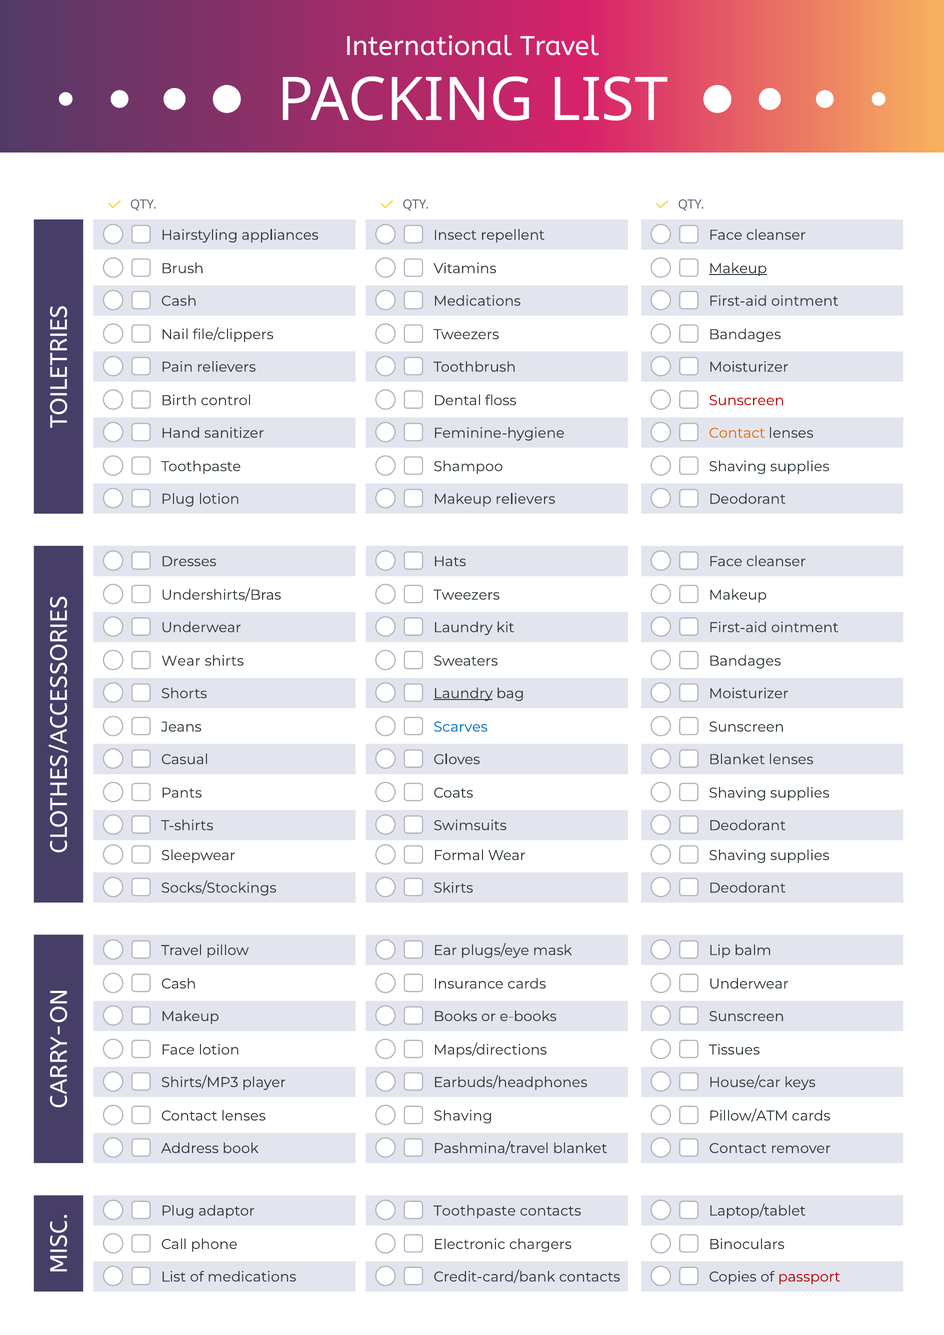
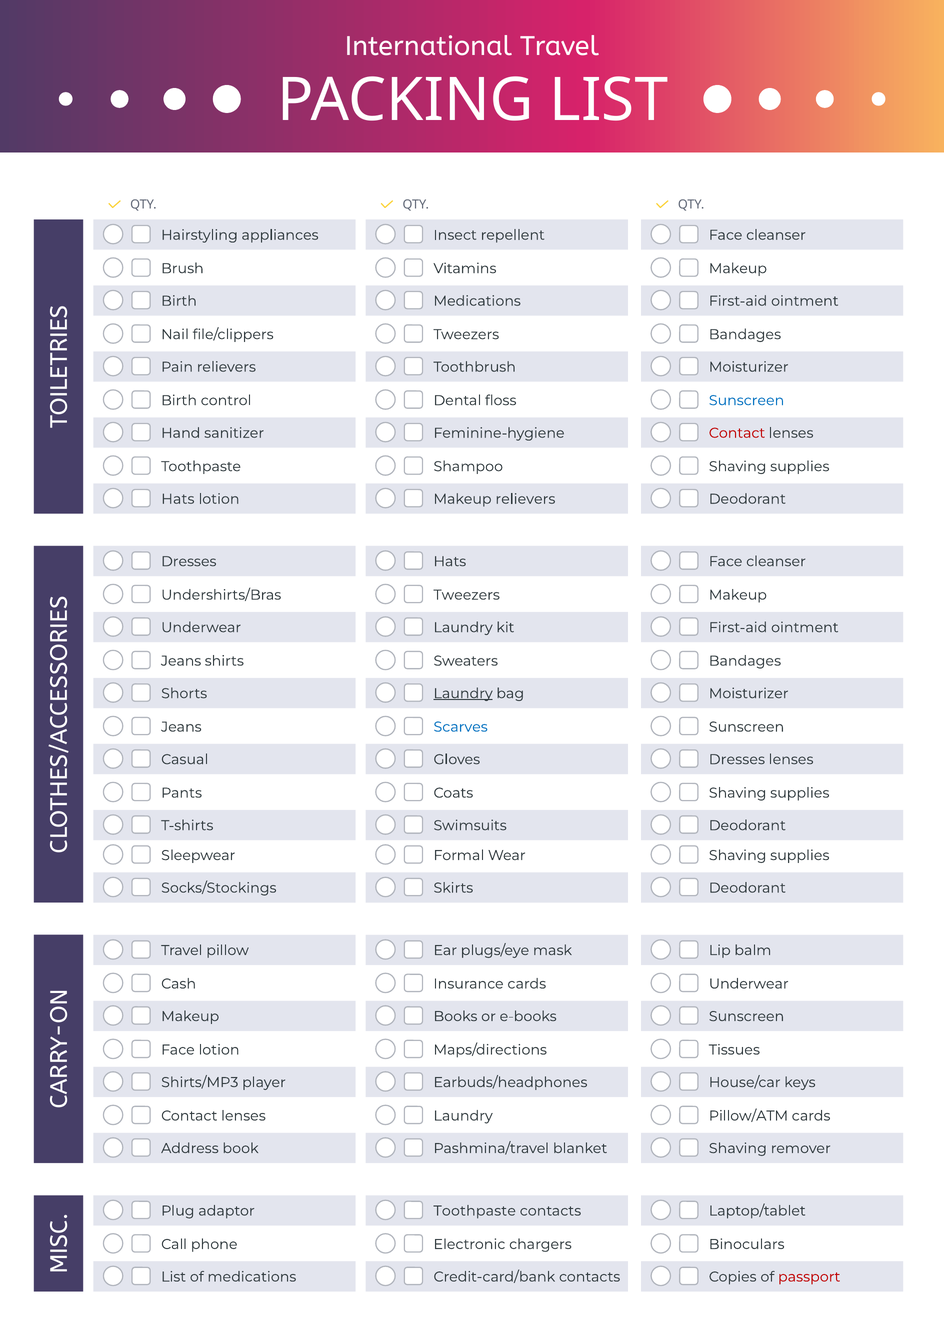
Makeup at (738, 269) underline: present -> none
Cash at (179, 301): Cash -> Birth
Sunscreen at (747, 400) colour: red -> blue
Contact at (737, 433) colour: orange -> red
Plug at (178, 499): Plug -> Hats
Wear at (181, 661): Wear -> Jeans
Blanket at (737, 760): Blanket -> Dresses
Shaving at (463, 1116): Shaving -> Laundry
Contact at (738, 1148): Contact -> Shaving
